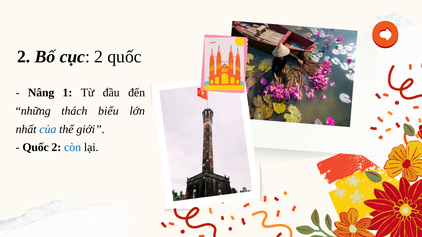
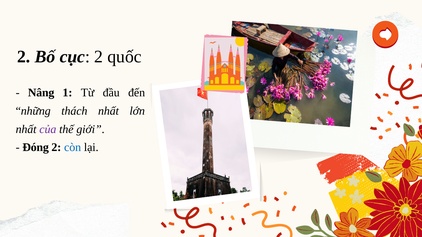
thách biểu: biểu -> nhất
của colour: blue -> purple
Quốc at (36, 148): Quốc -> Đóng
